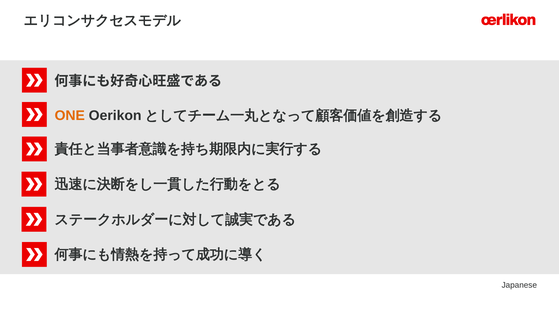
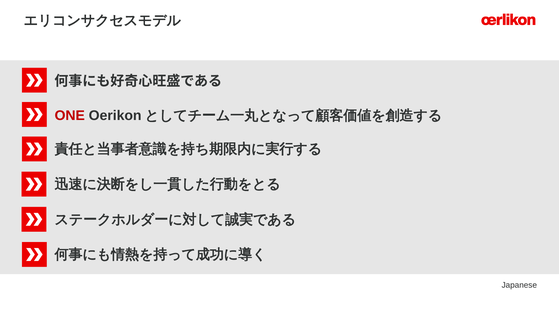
ONE colour: orange -> red
